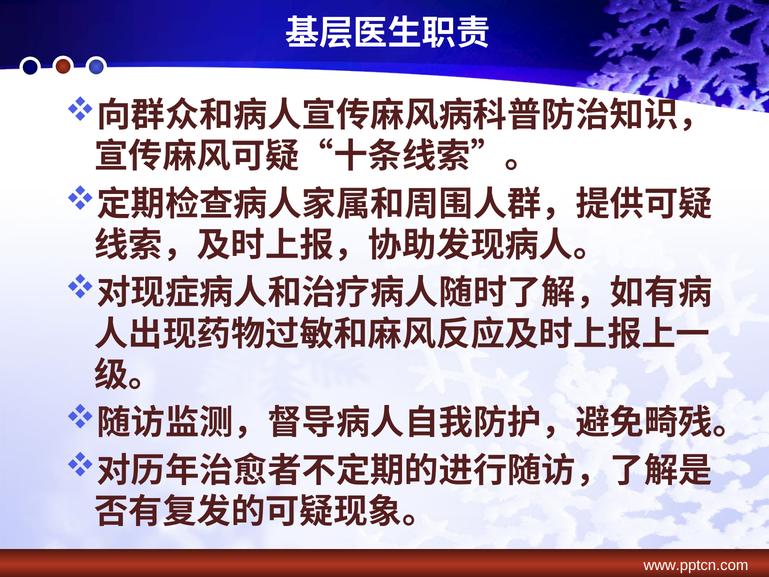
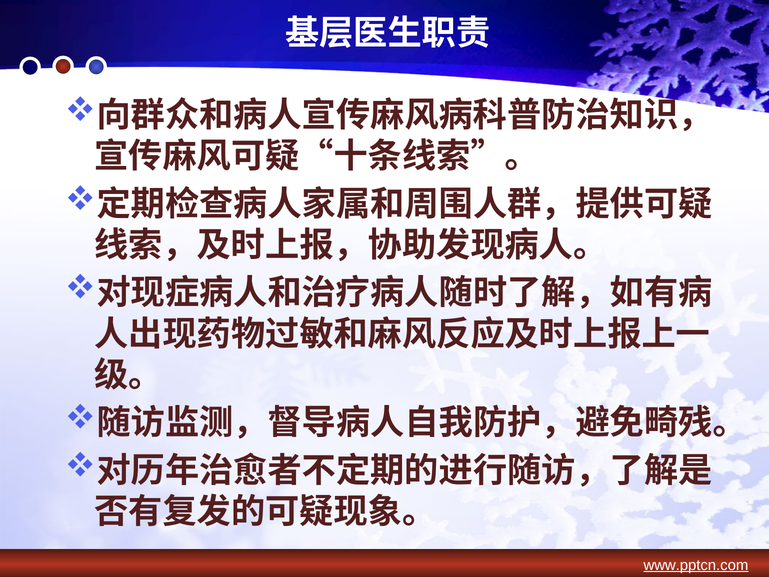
www.pptcn.com underline: none -> present
